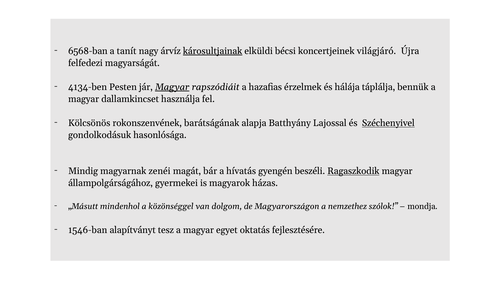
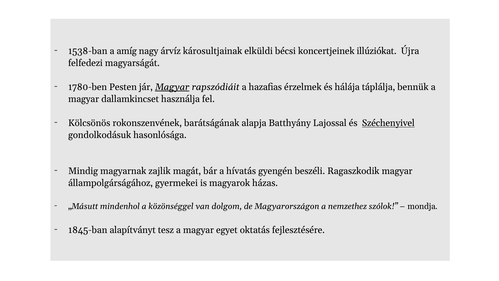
6568-ban: 6568-ban -> 1538-ban
tanít: tanít -> amíg
károsultjainak underline: present -> none
világjáró: világjáró -> illúziókat
4134-ben: 4134-ben -> 1780-ben
zenéi: zenéi -> zajlik
Ragaszkodik underline: present -> none
1546-ban: 1546-ban -> 1845-ban
